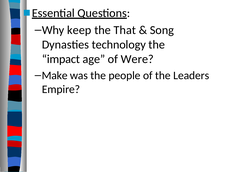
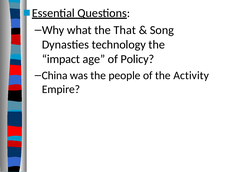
keep: keep -> what
Were: Were -> Policy
Make: Make -> China
Leaders: Leaders -> Activity
